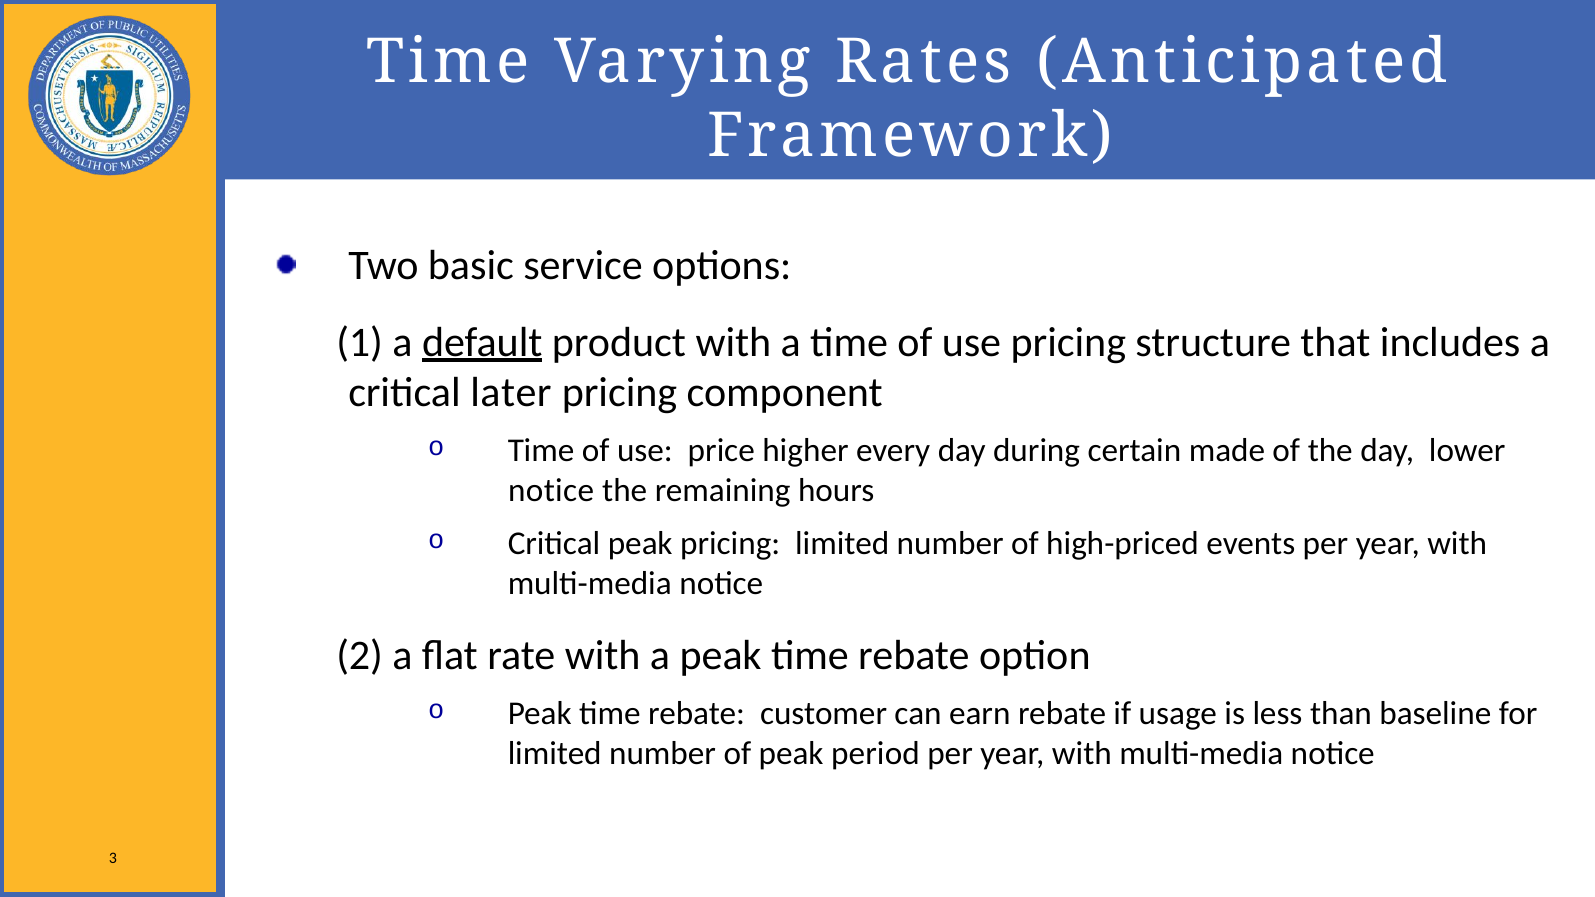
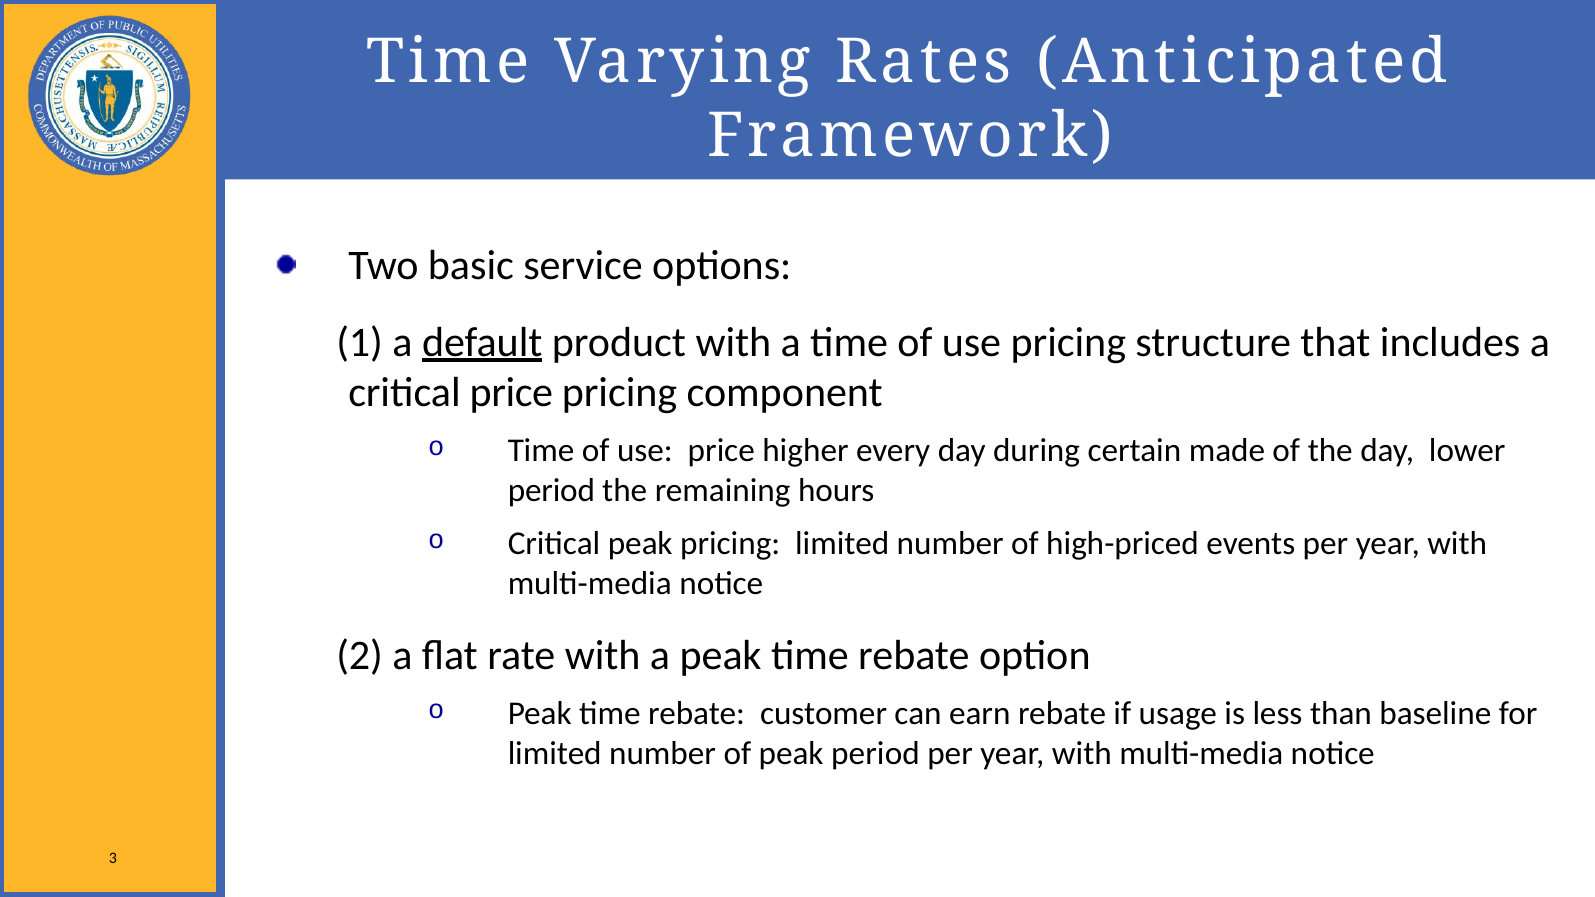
critical later: later -> price
notice at (551, 491): notice -> period
